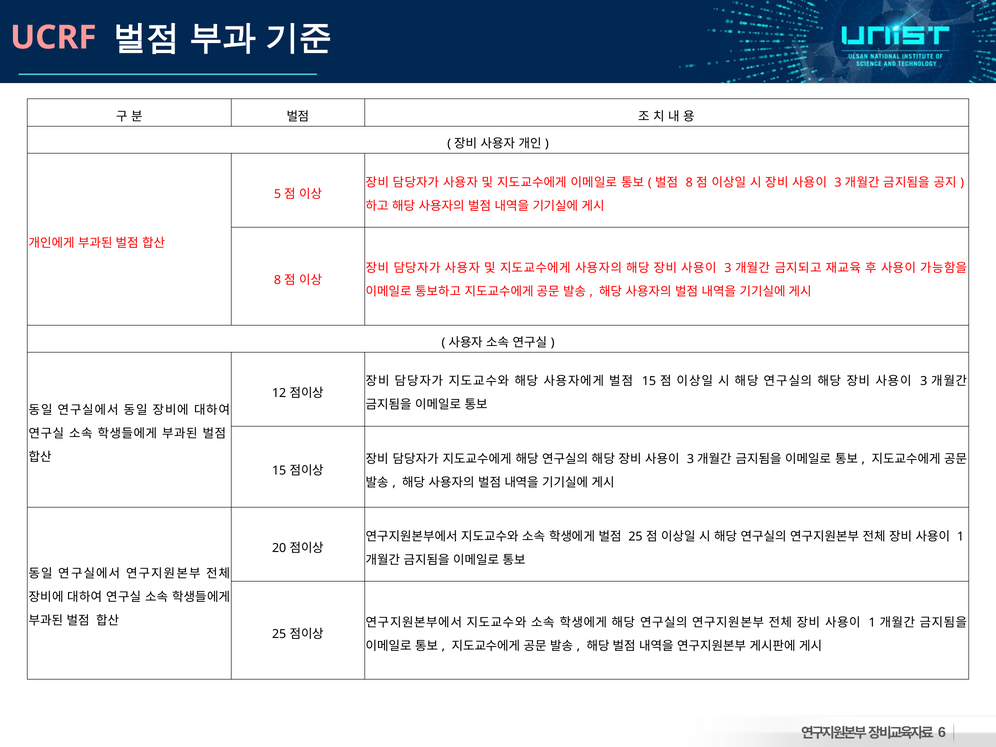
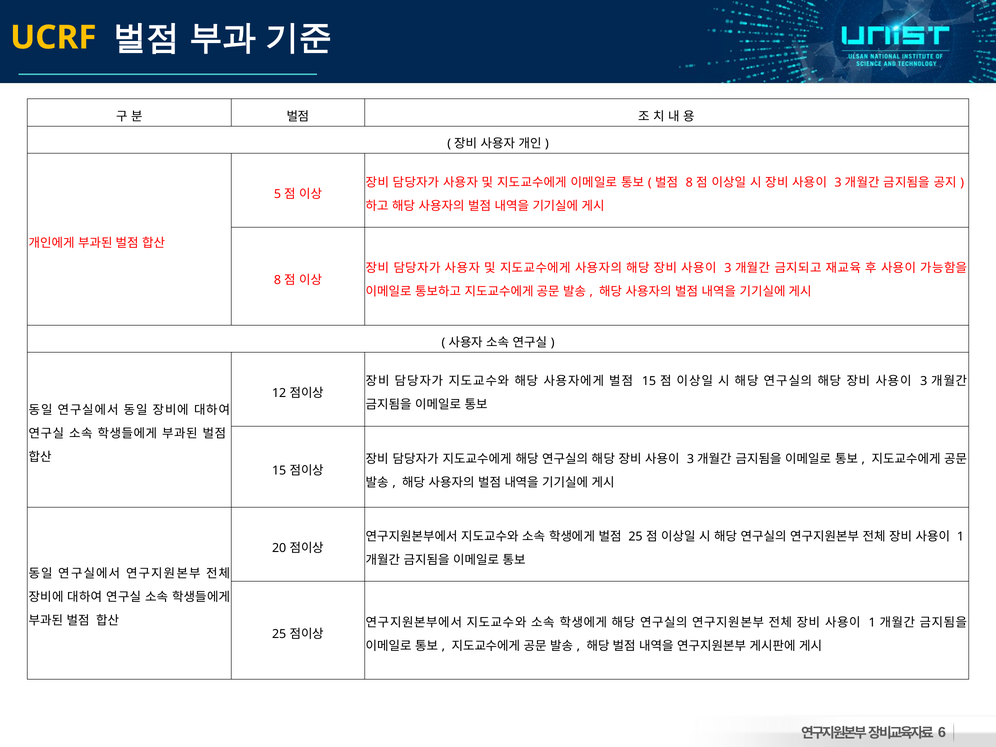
UCRF colour: pink -> yellow
